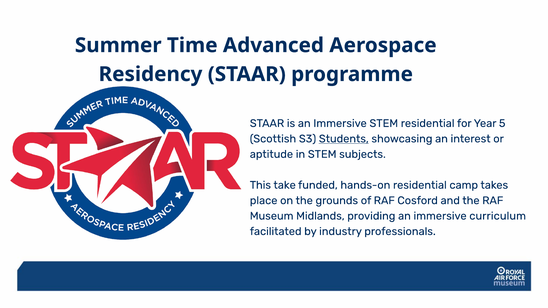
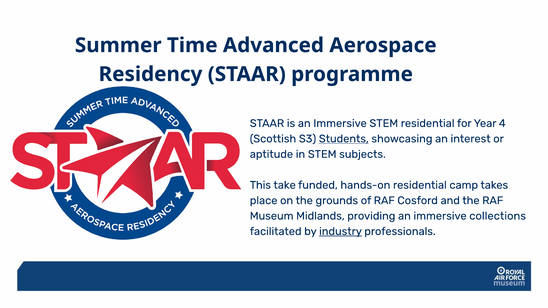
5: 5 -> 4
curriculum: curriculum -> collections
industry underline: none -> present
